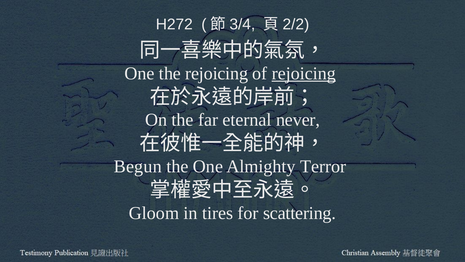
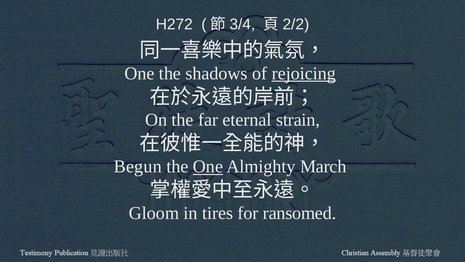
the rejoicing: rejoicing -> shadows
never: never -> strain
One at (208, 166) underline: none -> present
Terror: Terror -> March
scattering: scattering -> ransomed
